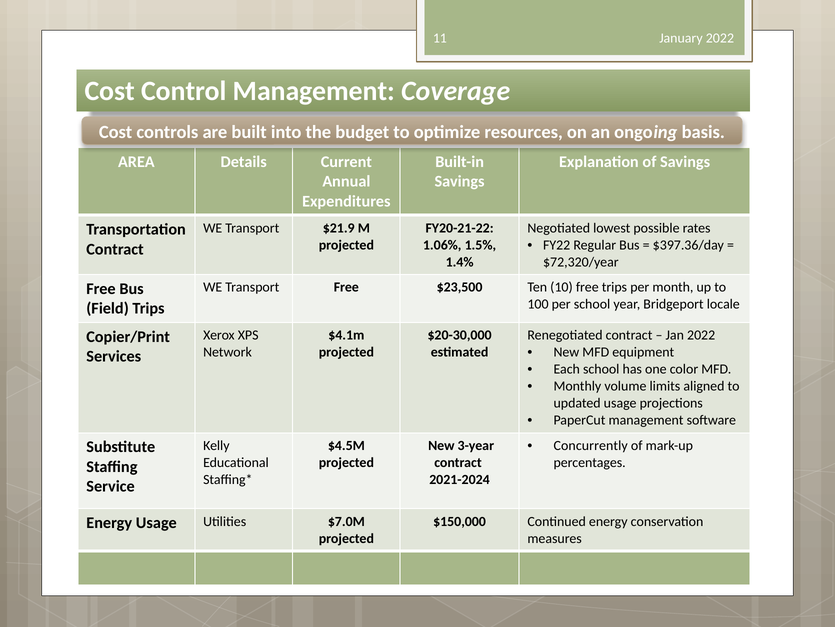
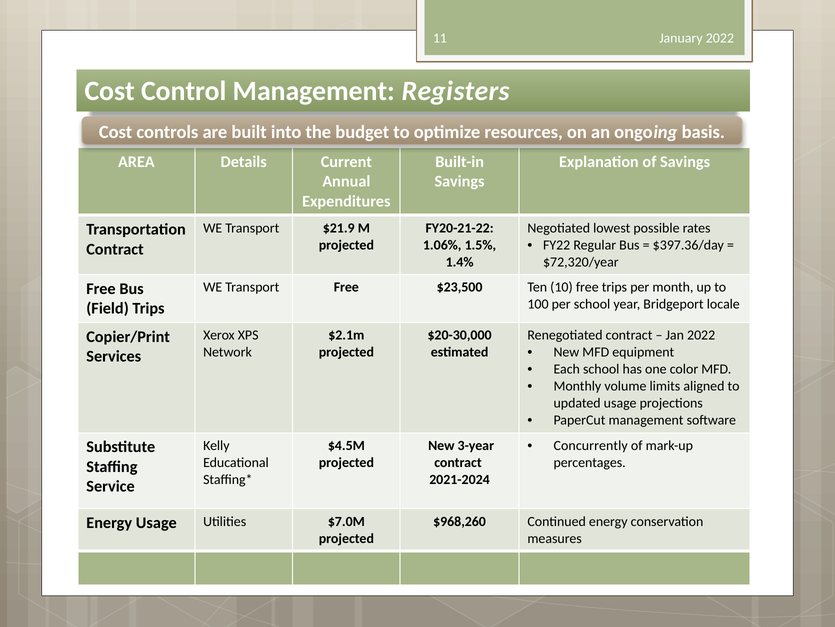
Coverage: Coverage -> Registers
$4.1m: $4.1m -> $2.1m
$150,000: $150,000 -> $968,260
